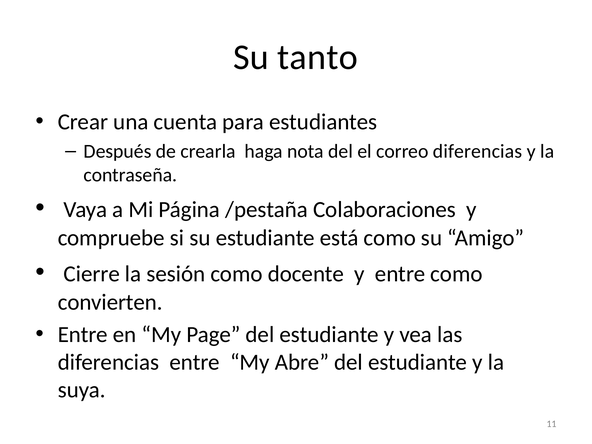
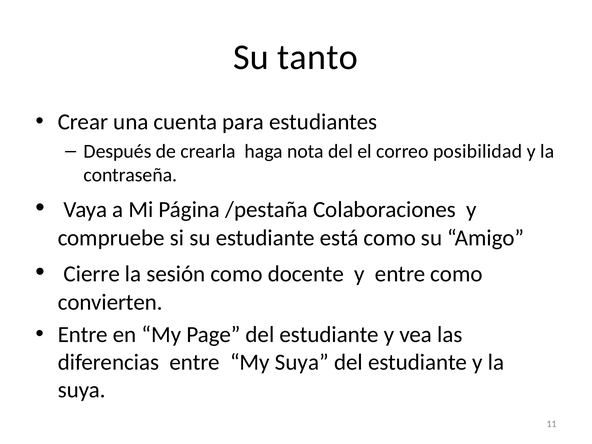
correo diferencias: diferencias -> posibilidad
My Abre: Abre -> Suya
